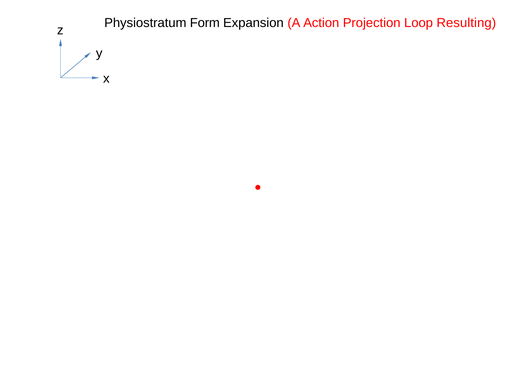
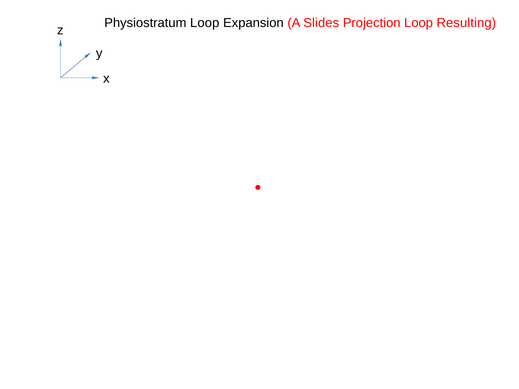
Physiostratum Form: Form -> Loop
Action: Action -> Slides
